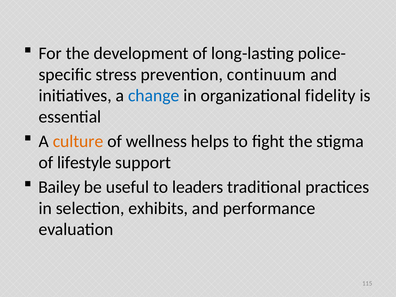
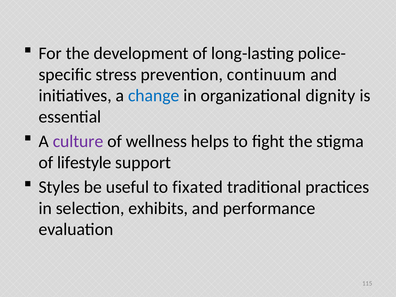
fidelity: fidelity -> dignity
culture colour: orange -> purple
Bailey: Bailey -> Styles
leaders: leaders -> fixated
